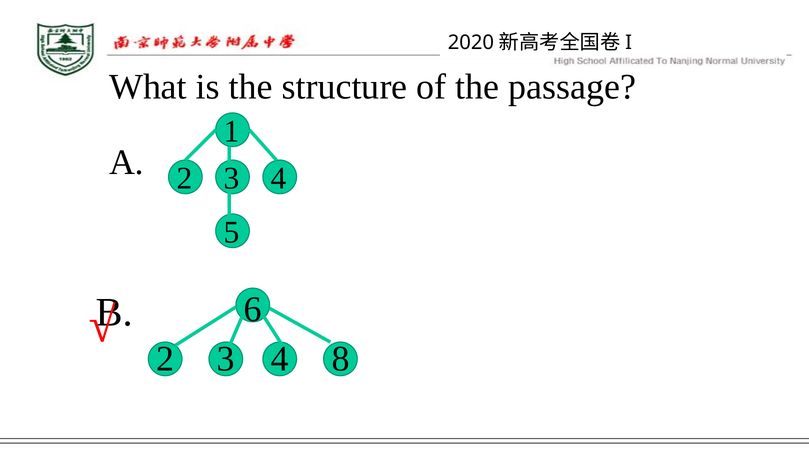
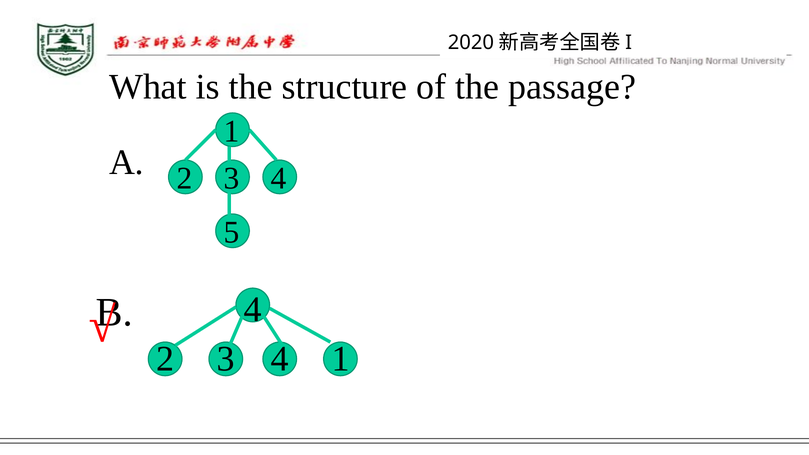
6 at (253, 310): 6 -> 4
8 at (341, 359): 8 -> 1
